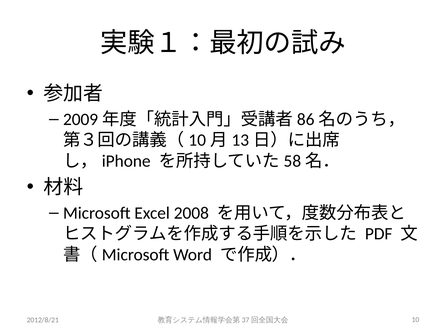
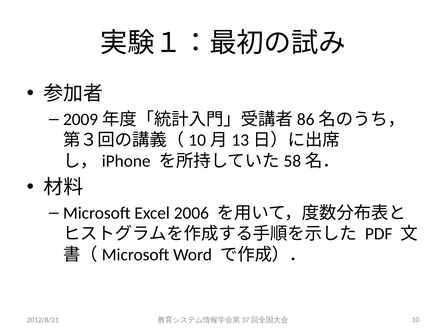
2008: 2008 -> 2006
